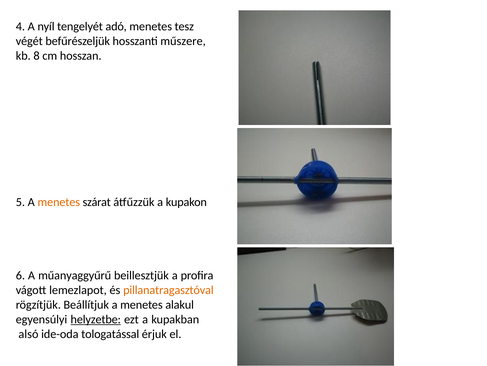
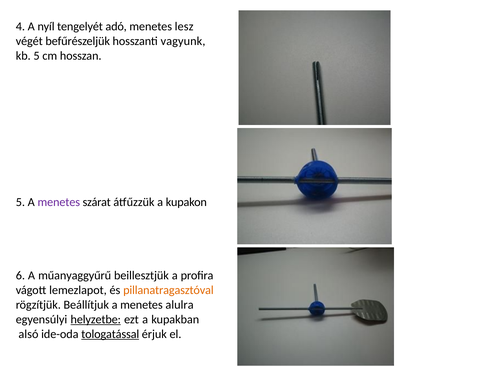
tesz: tesz -> lesz
műszere: műszere -> vagyunk
kb 8: 8 -> 5
menetes at (59, 202) colour: orange -> purple
alakul: alakul -> alulra
tologatással underline: none -> present
